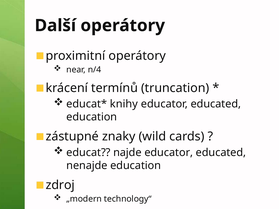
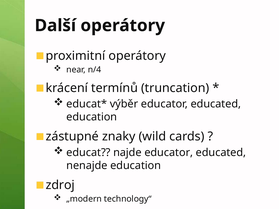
knihy: knihy -> výběr
